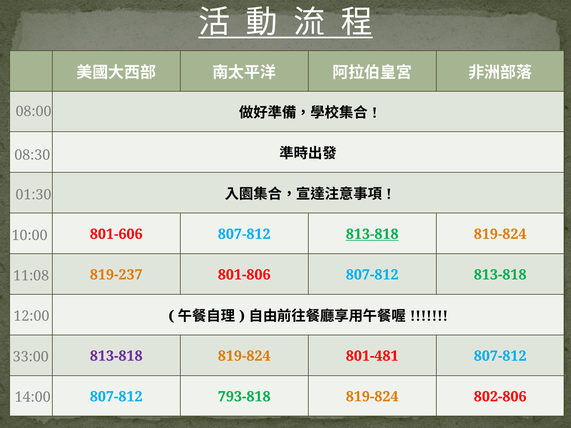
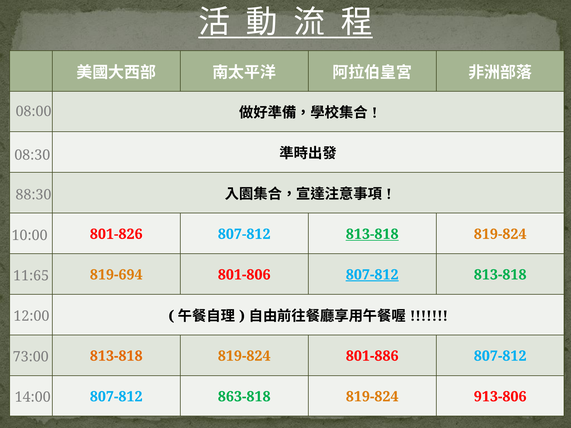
01:30: 01:30 -> 88:30
801-606: 801-606 -> 801-826
819-237: 819-237 -> 819-694
807-812 at (372, 275) underline: none -> present
11:08: 11:08 -> 11:65
813-818 at (116, 356) colour: purple -> orange
801-481: 801-481 -> 801-886
33:00: 33:00 -> 73:00
793-818: 793-818 -> 863-818
802-806: 802-806 -> 913-806
